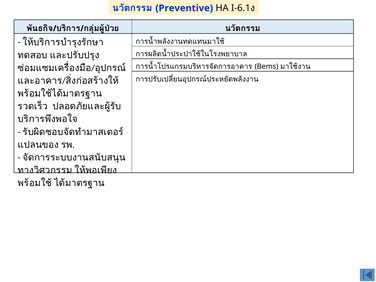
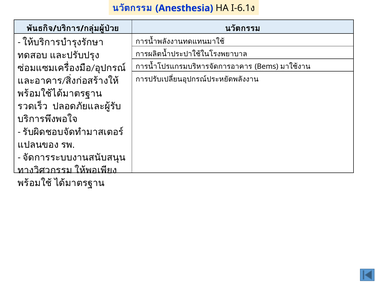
Preventive: Preventive -> Anesthesia
